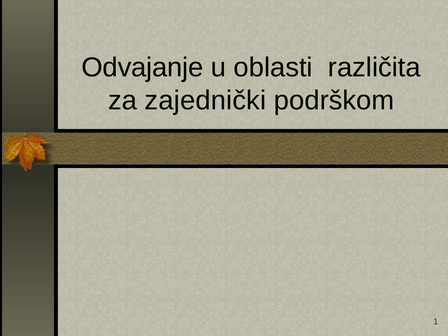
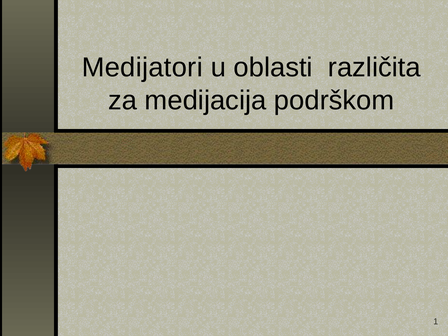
Odvajanje: Odvajanje -> Medijatori
zajednički: zajednički -> medijacija
